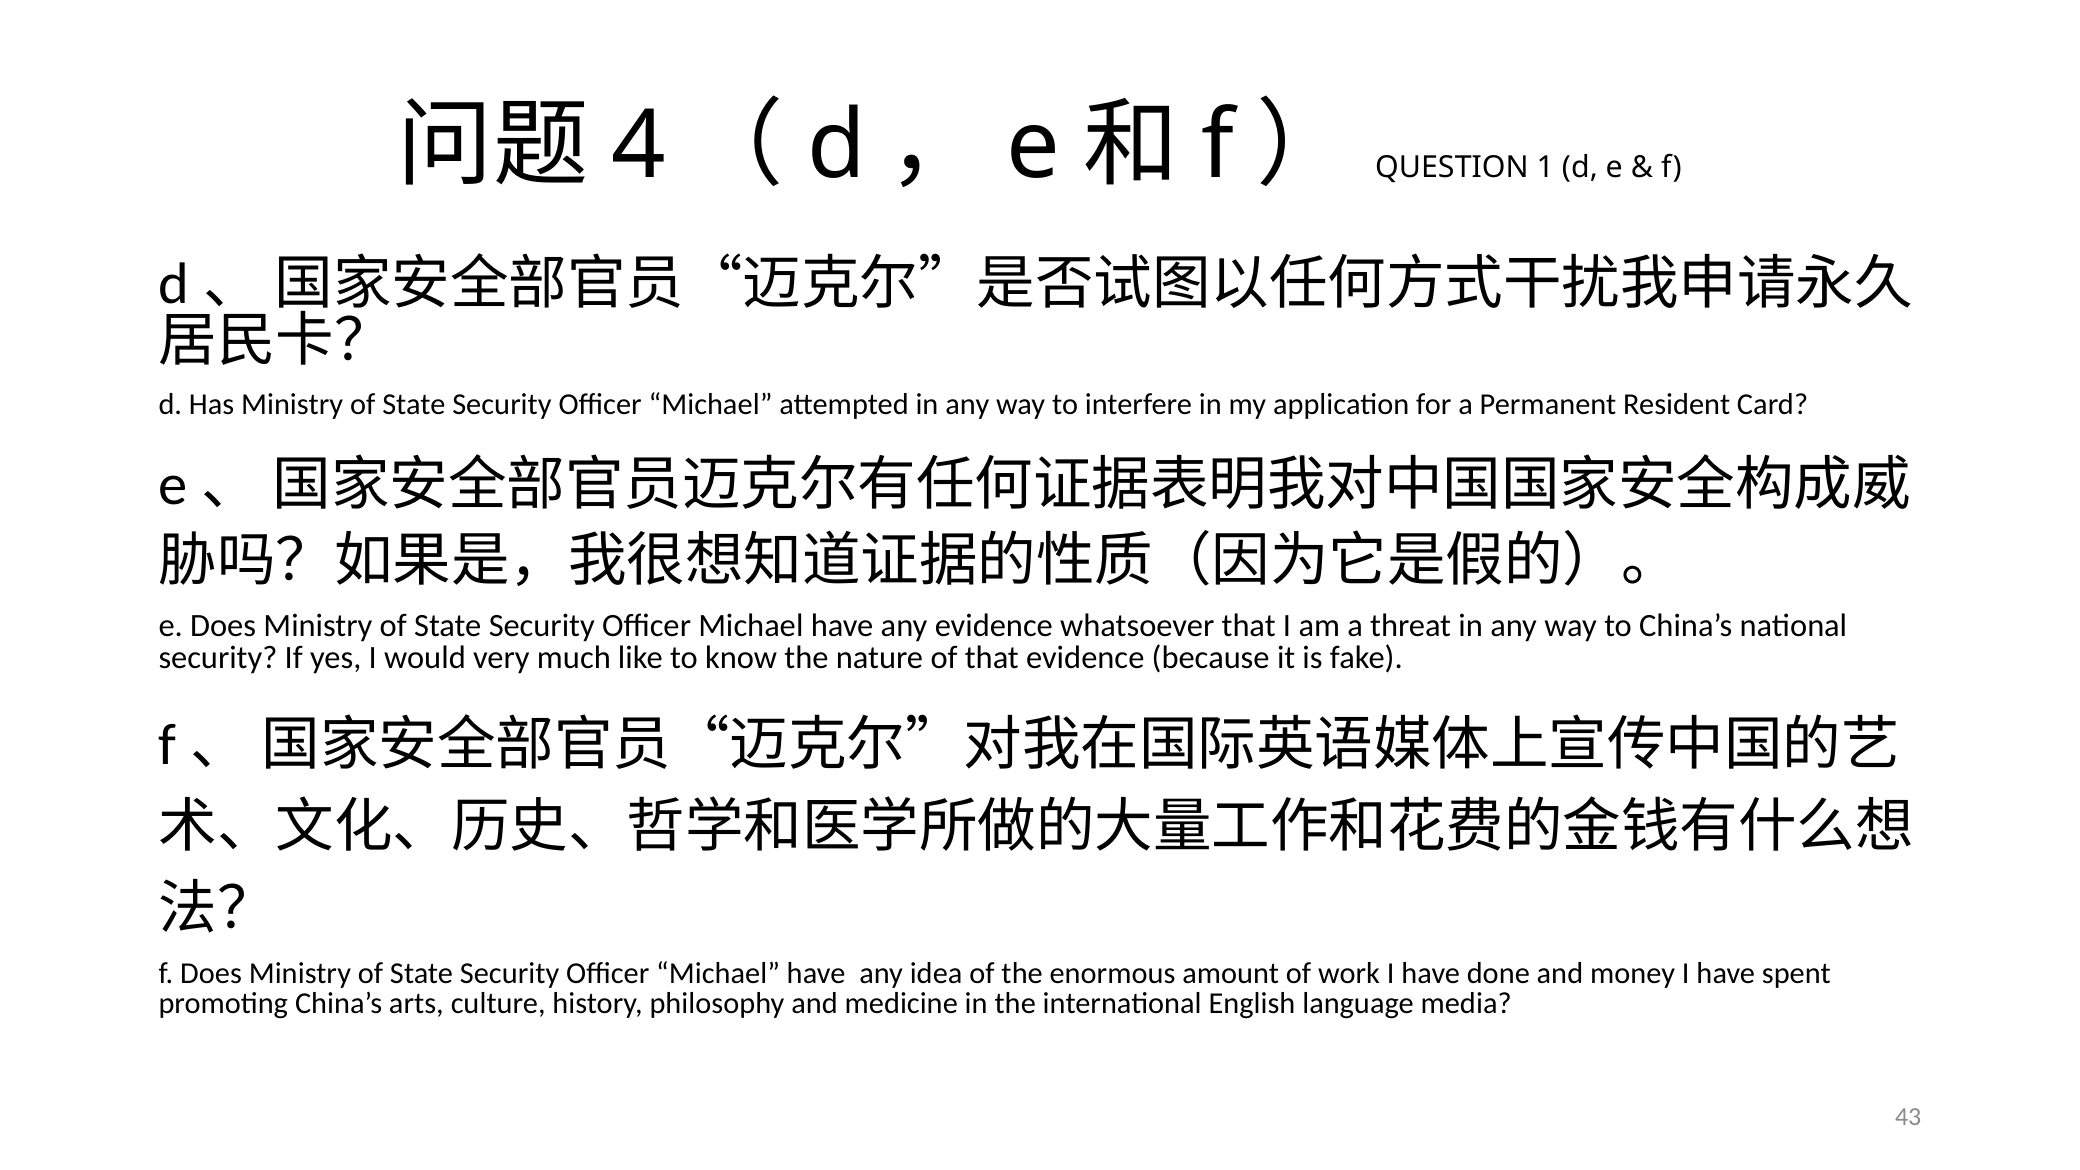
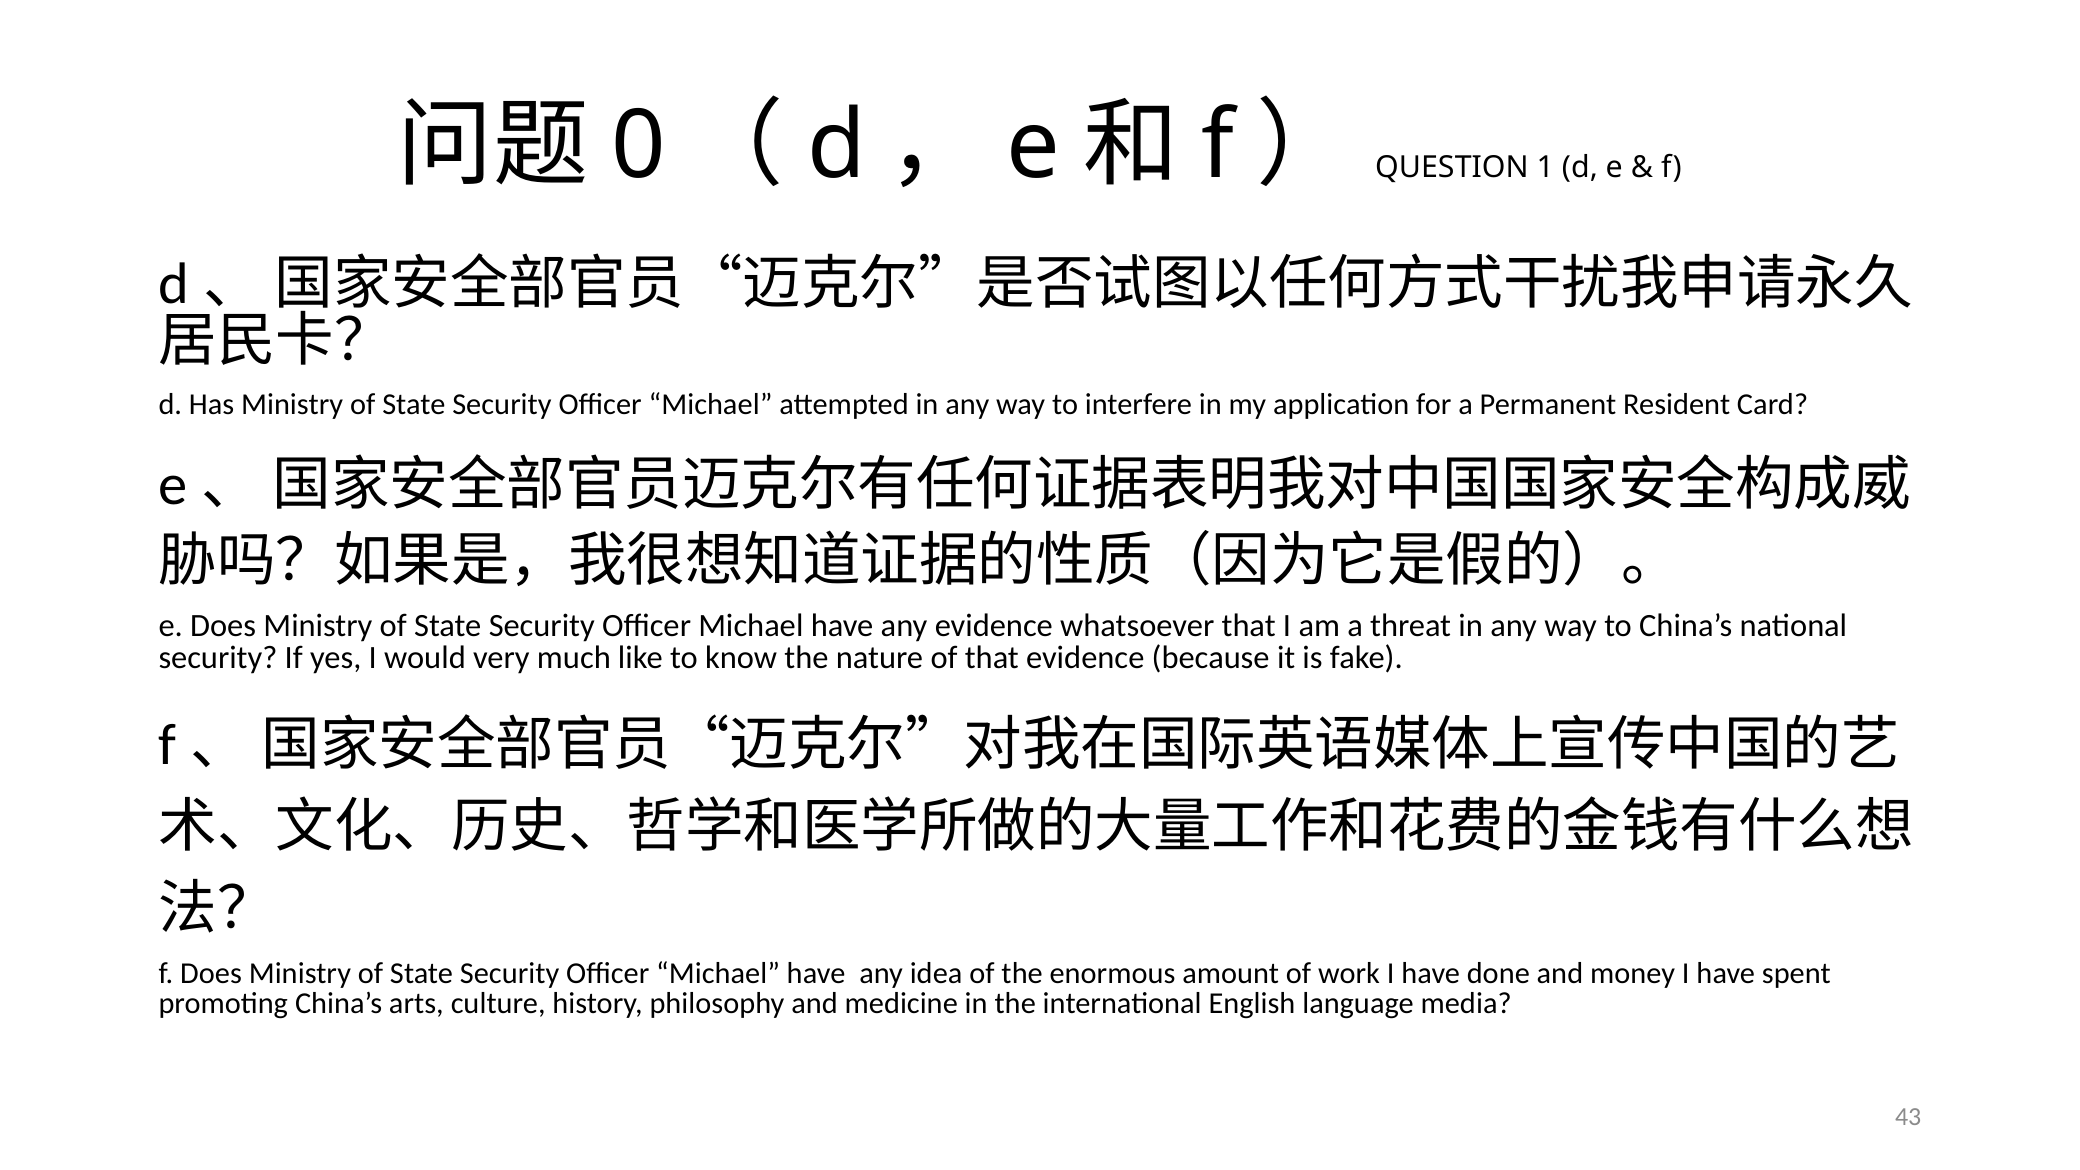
4: 4 -> 0
